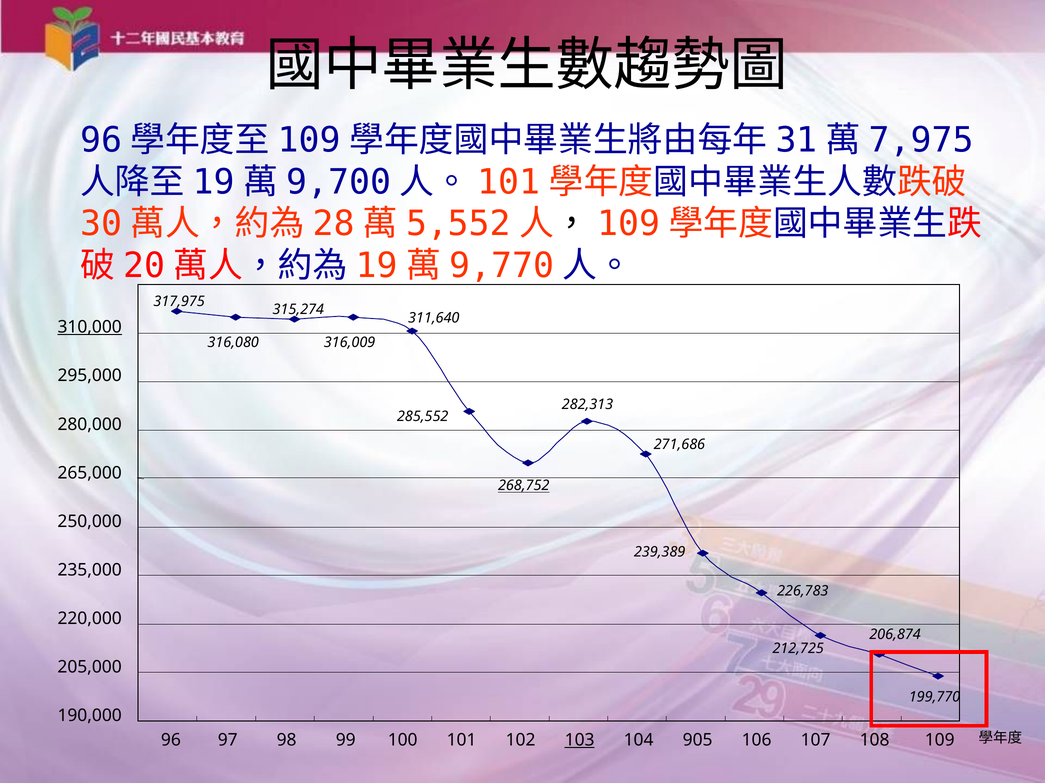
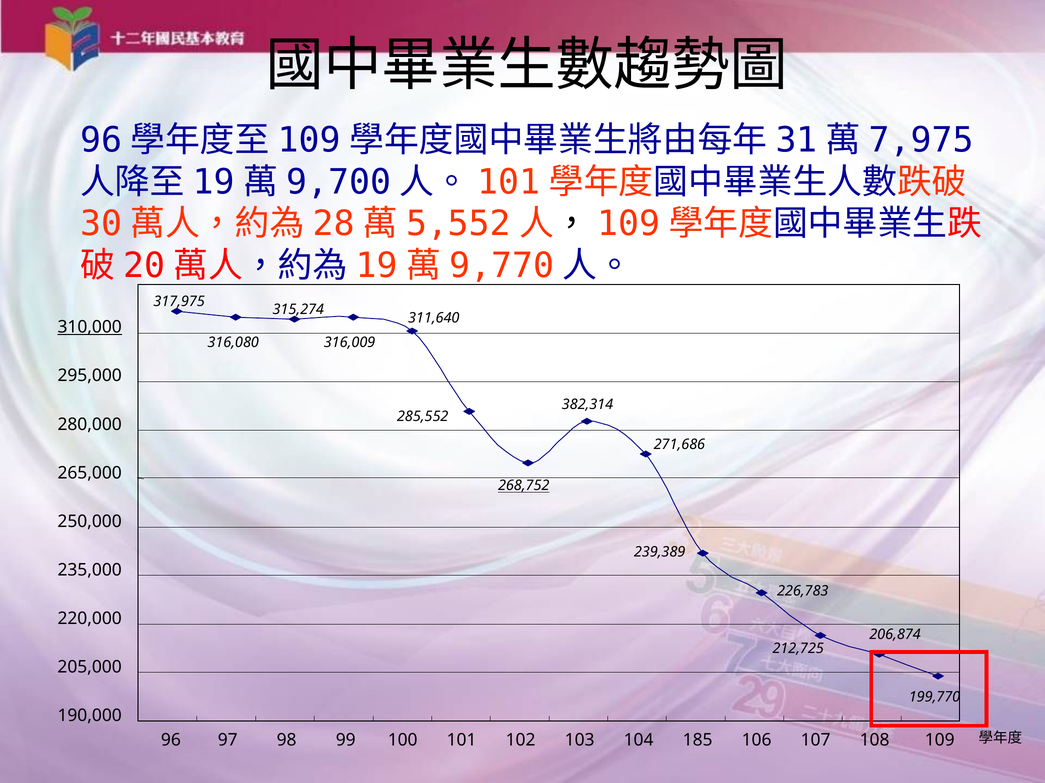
282,313: 282,313 -> 382,314
103 underline: present -> none
905: 905 -> 185
